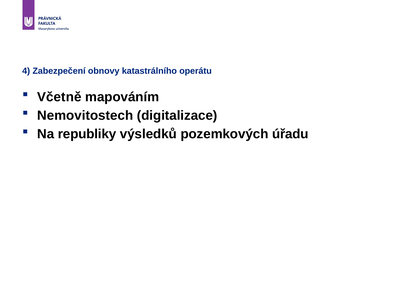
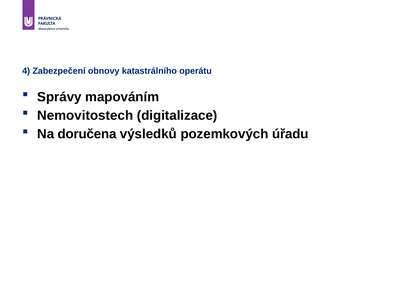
Včetně: Včetně -> Správy
republiky: republiky -> doručena
